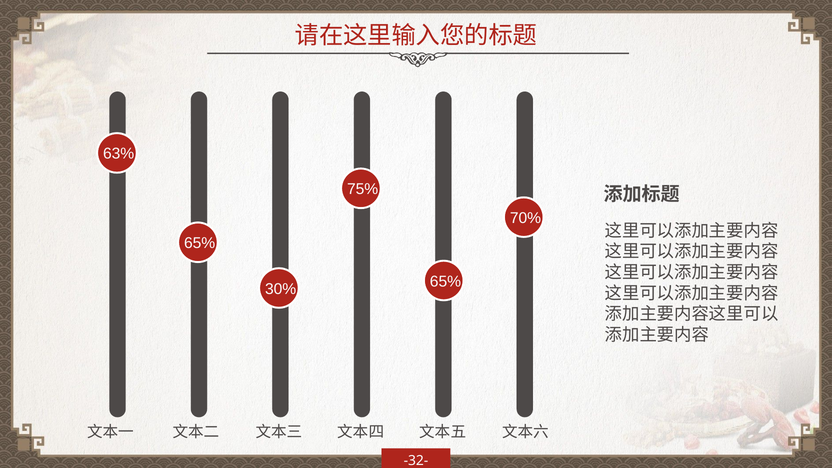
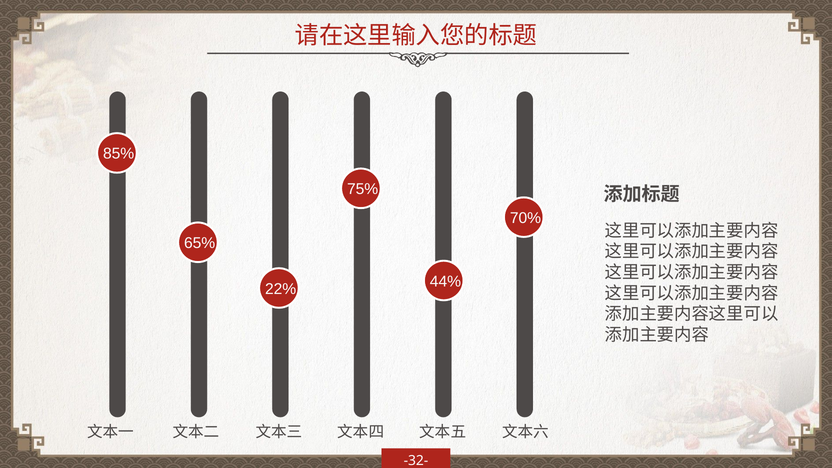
63%: 63% -> 85%
65% at (445, 281): 65% -> 44%
30%: 30% -> 22%
